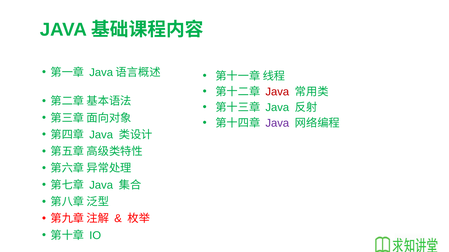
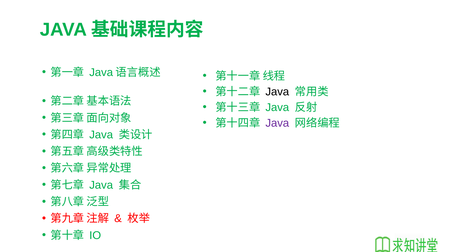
Java at (277, 92) colour: red -> black
